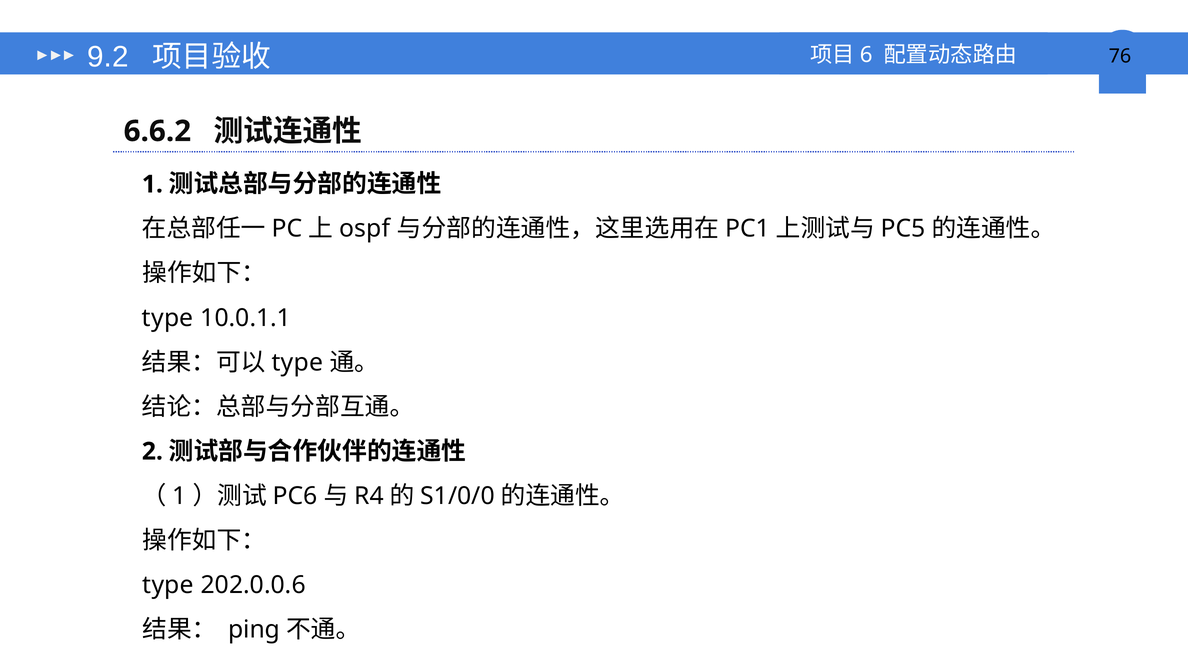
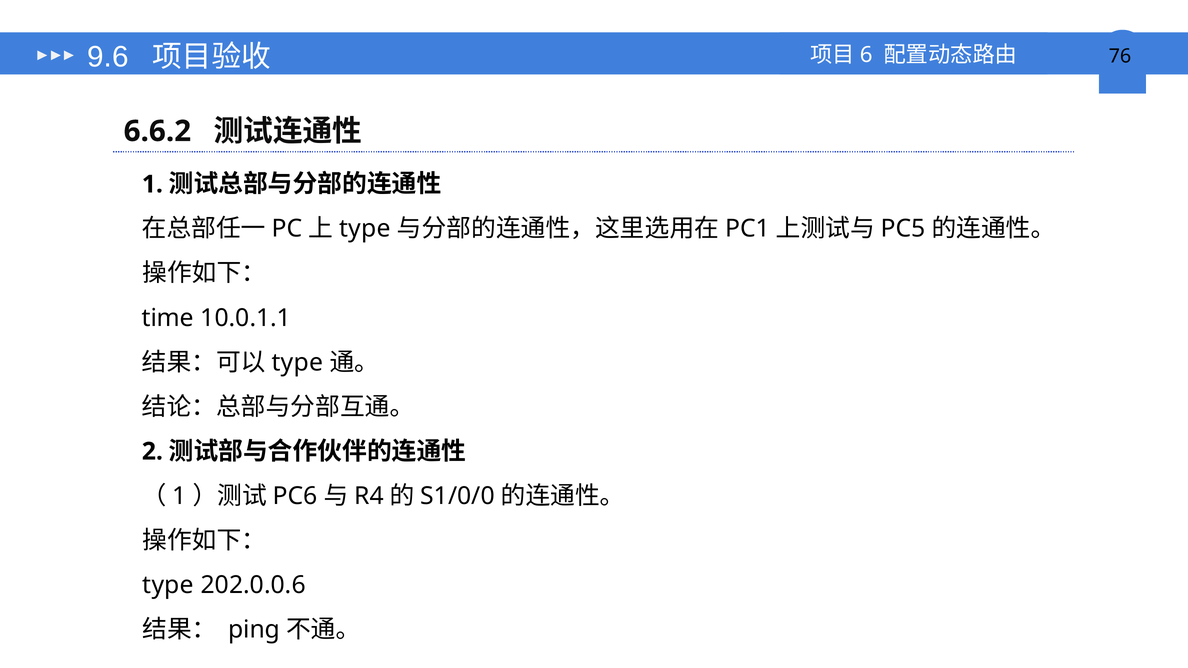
9.2: 9.2 -> 9.6
ospf at (365, 229): ospf -> type
type at (168, 318): type -> time
